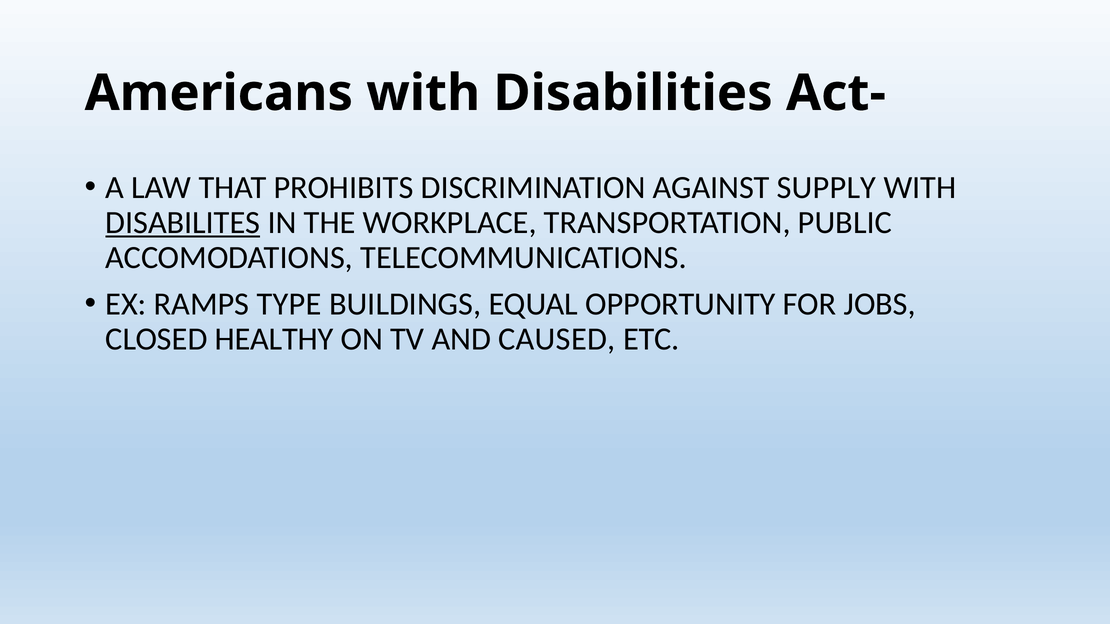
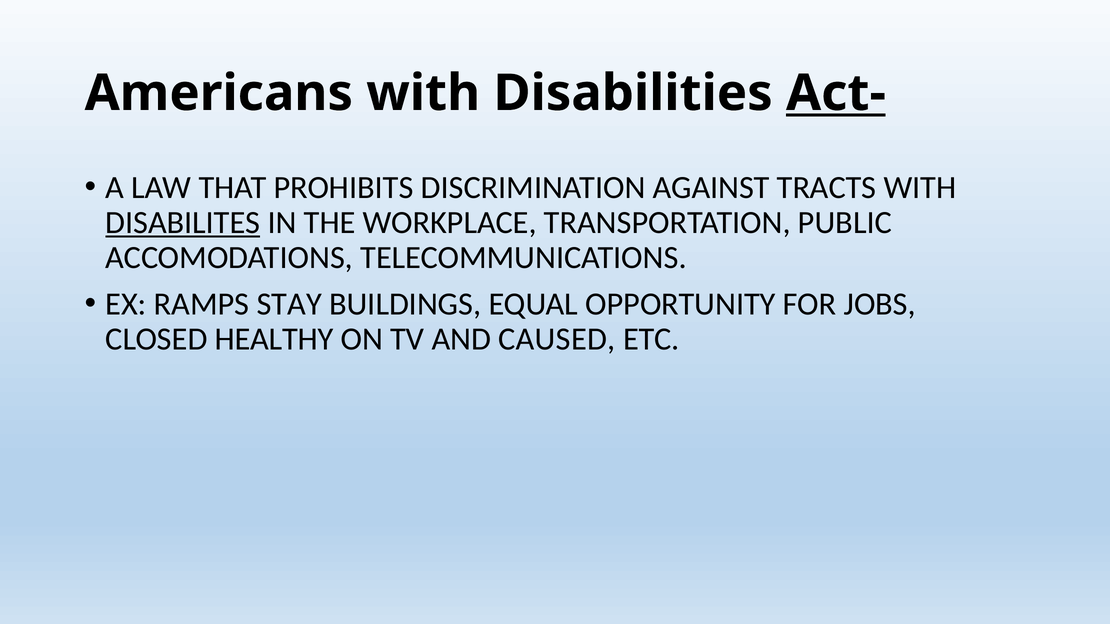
Act- underline: none -> present
SUPPLY: SUPPLY -> TRACTS
TYPE: TYPE -> STAY
